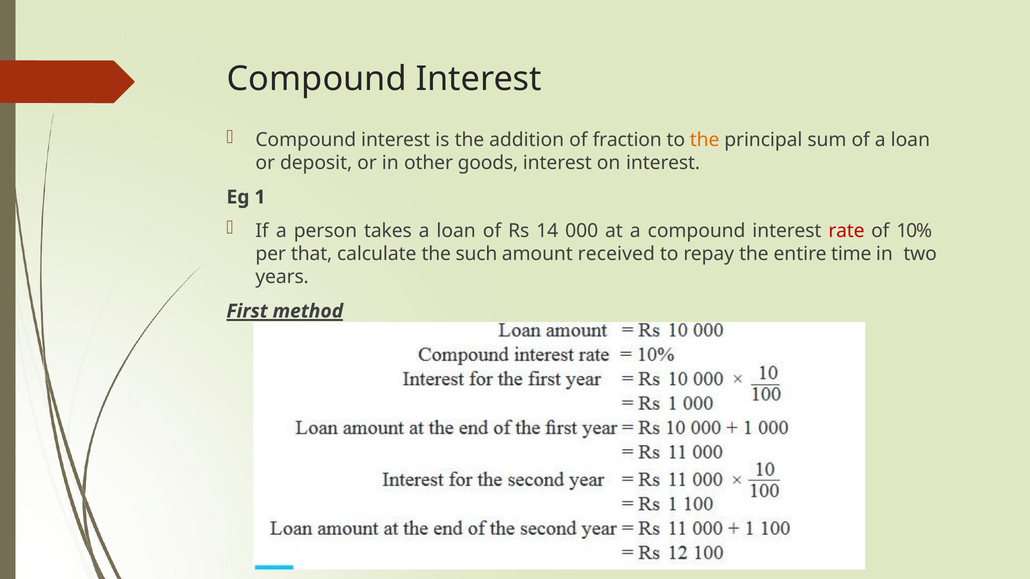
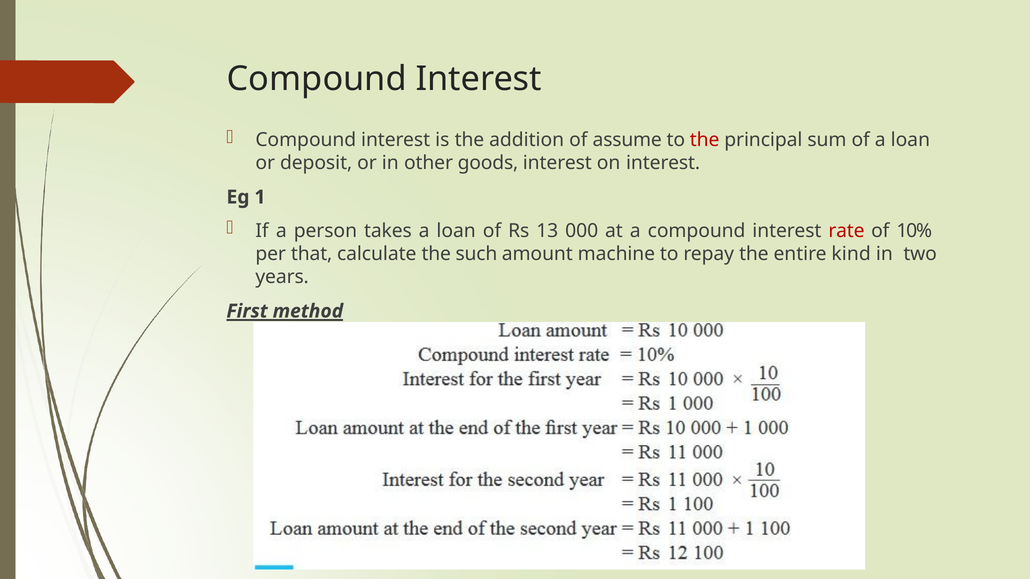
fraction: fraction -> assume
the at (705, 140) colour: orange -> red
14: 14 -> 13
received: received -> machine
time: time -> kind
